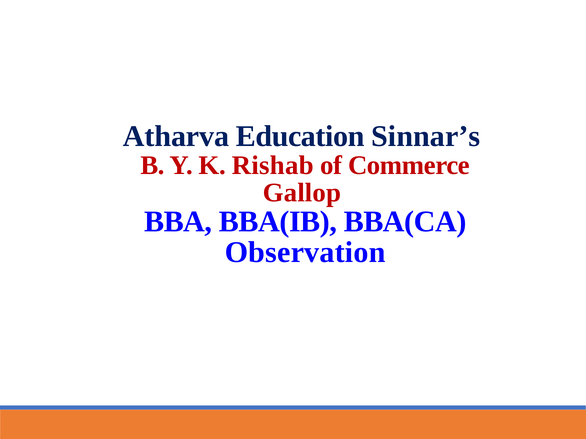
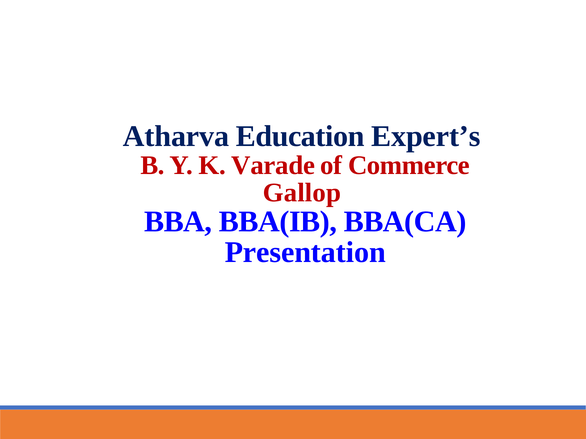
Sinnar’s: Sinnar’s -> Expert’s
Rishab: Rishab -> Varade
Observation: Observation -> Presentation
